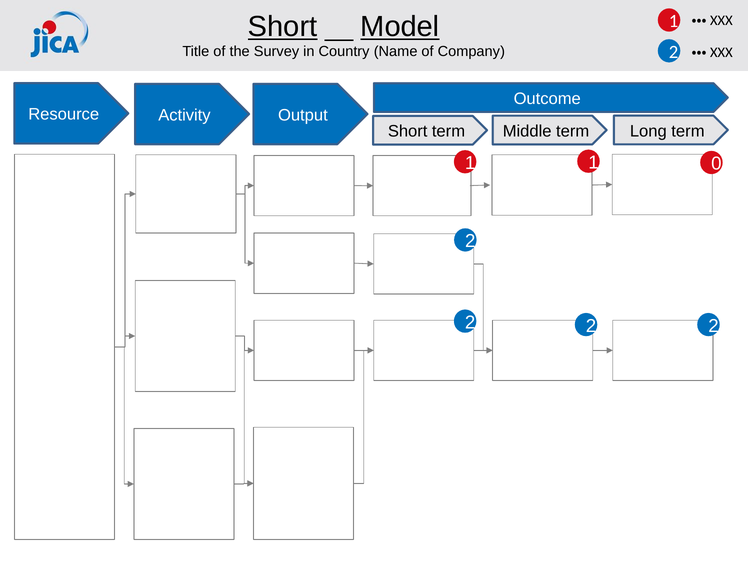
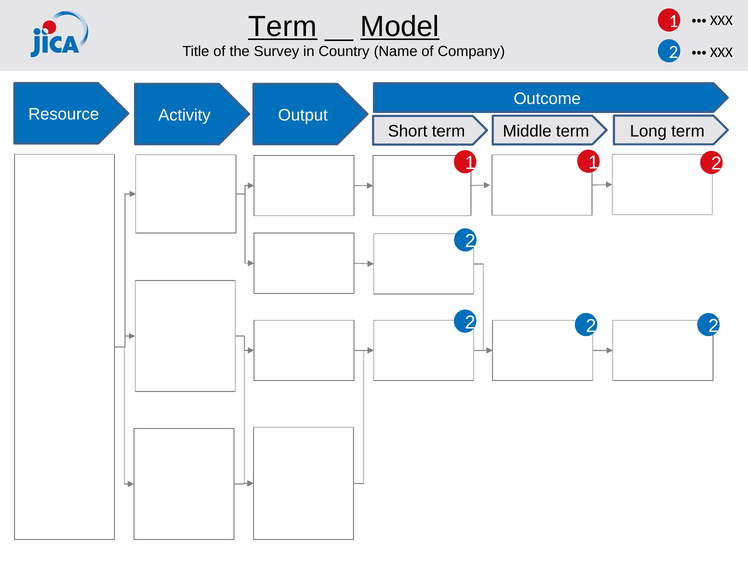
Short at (283, 27): Short -> Term
0 at (716, 164): 0 -> 2
